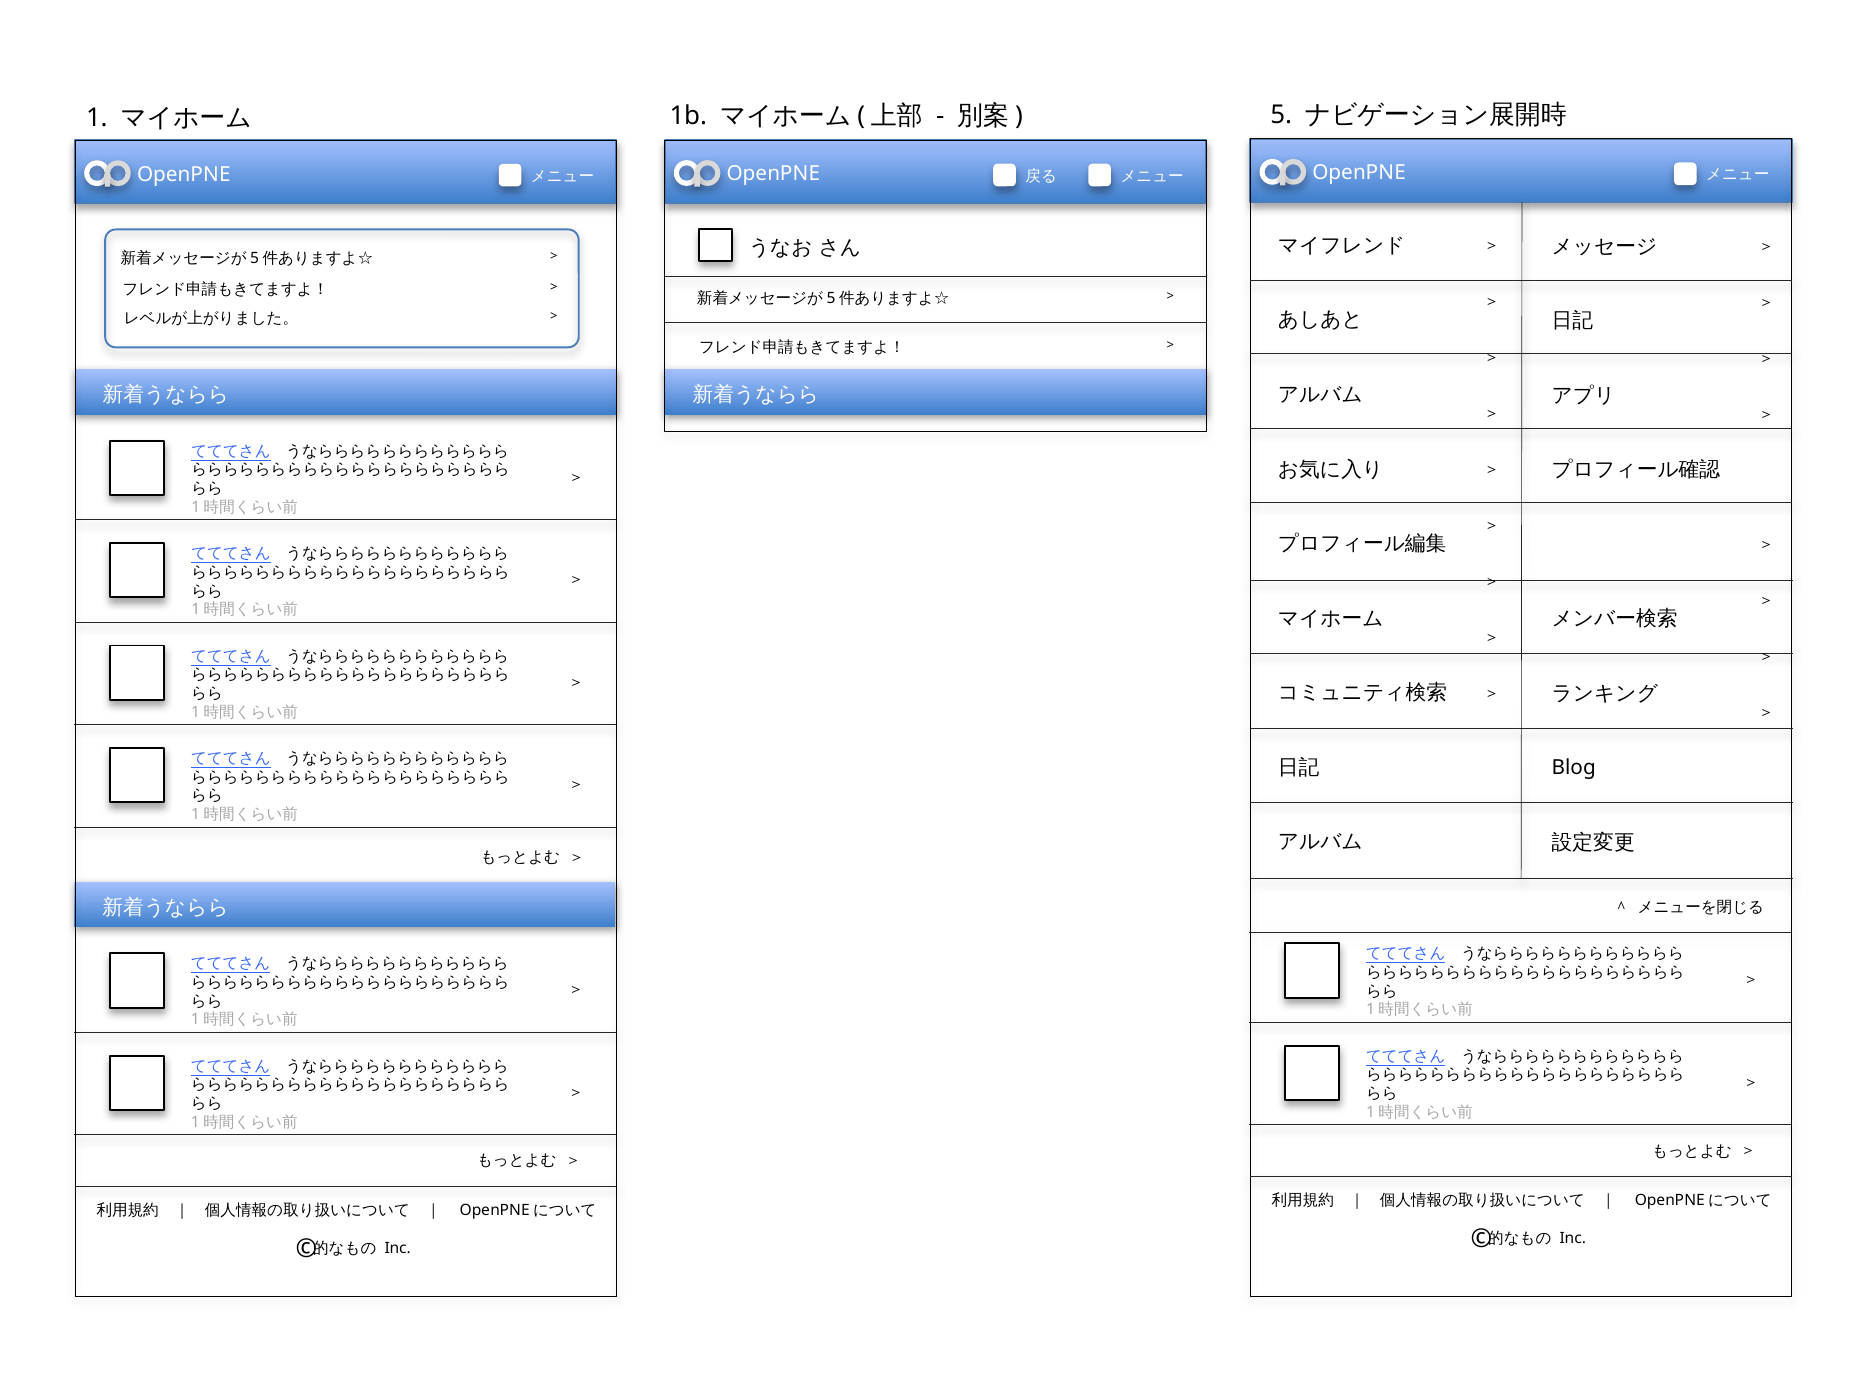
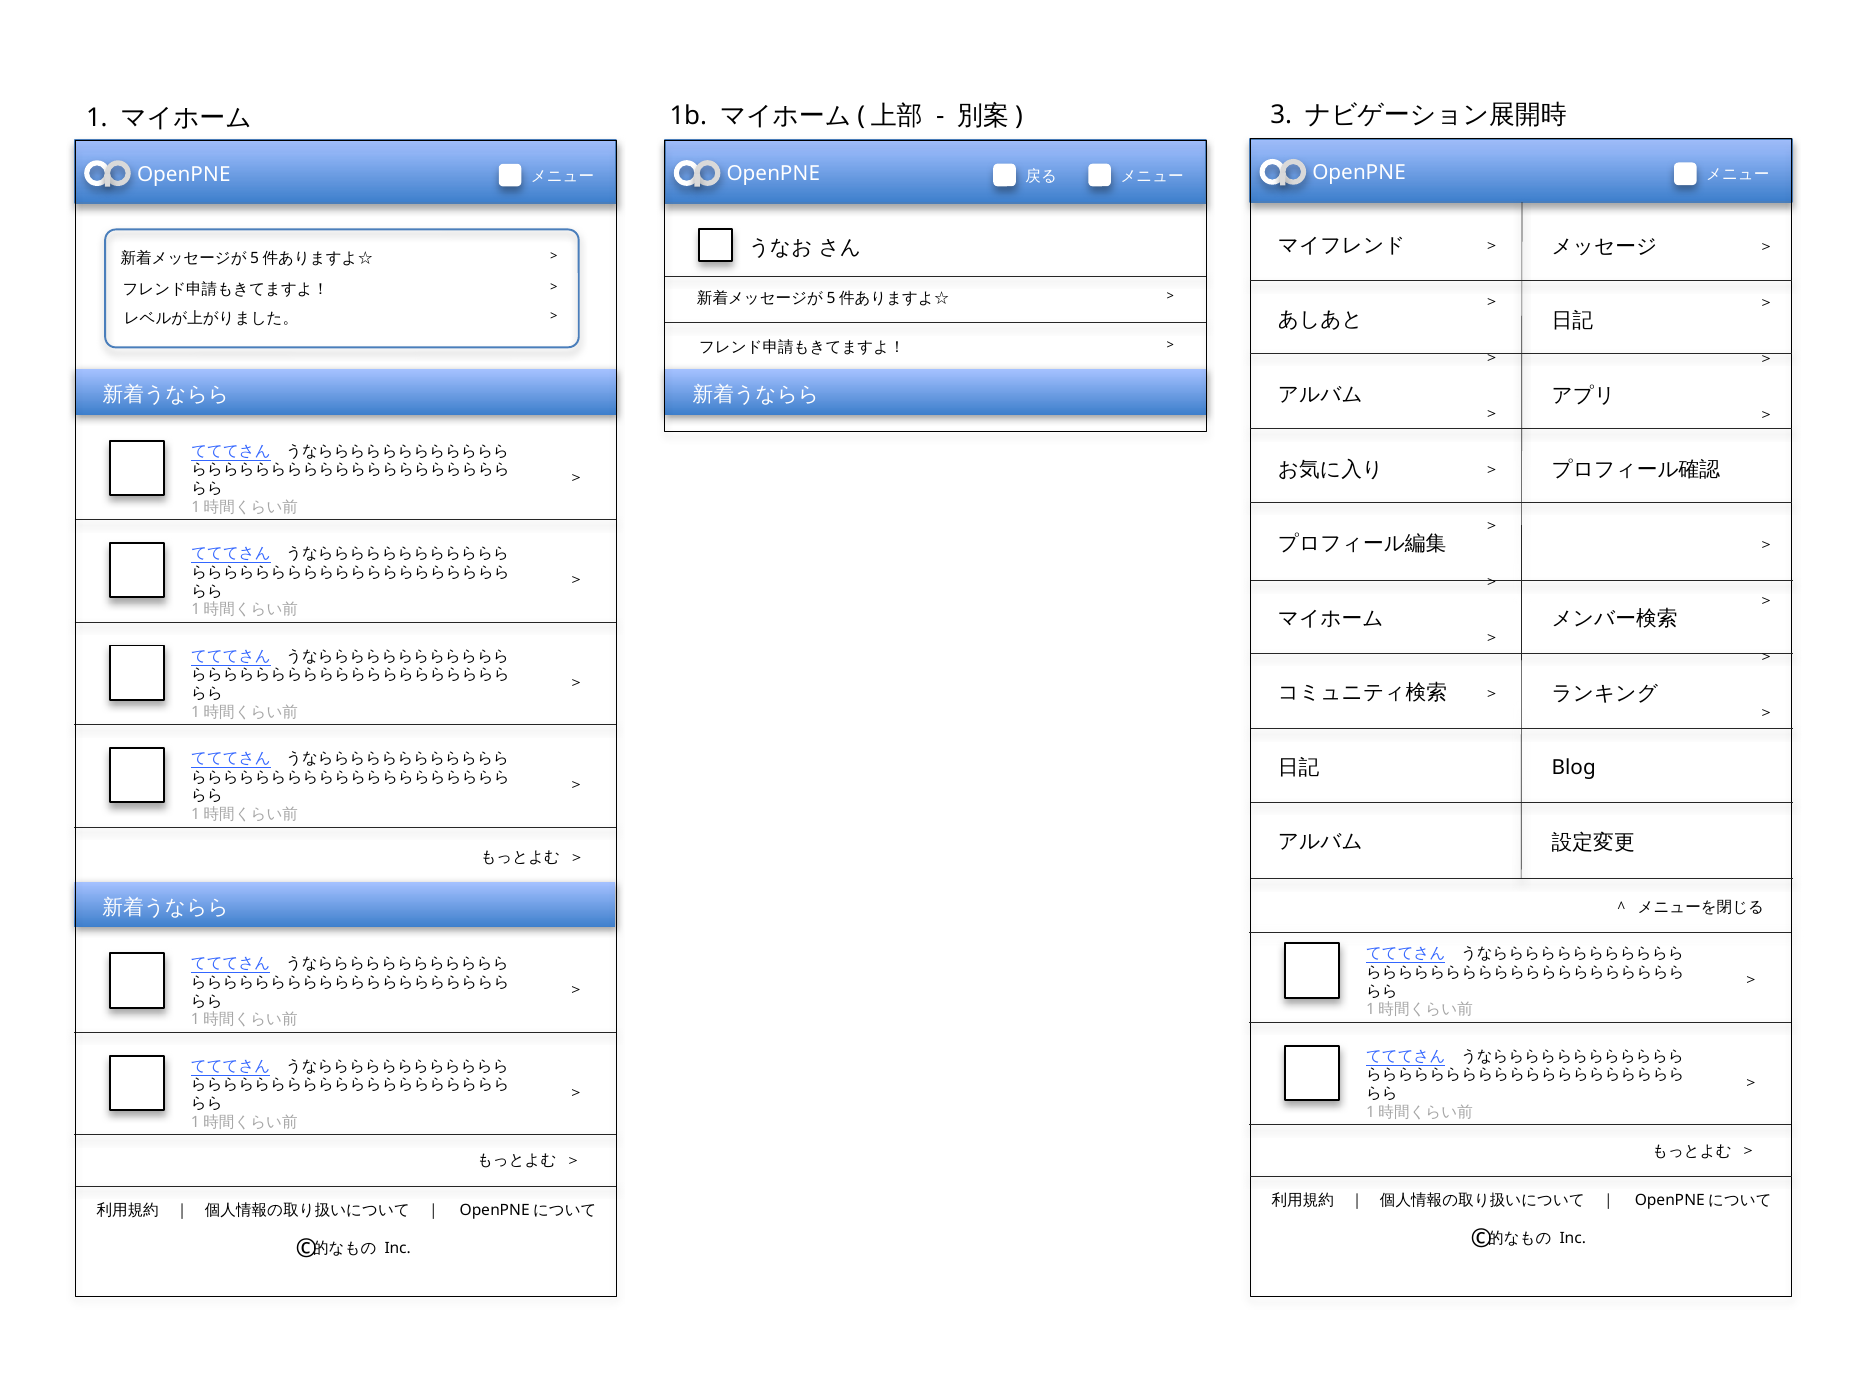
5: 5 -> 3
